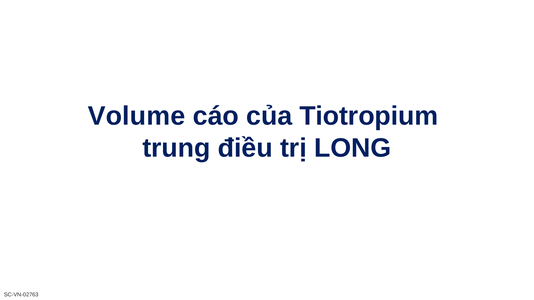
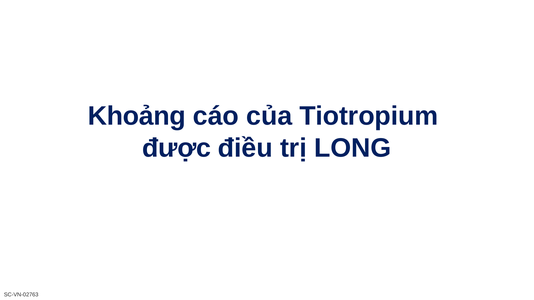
Volume: Volume -> Khoảng
trung: trung -> được
